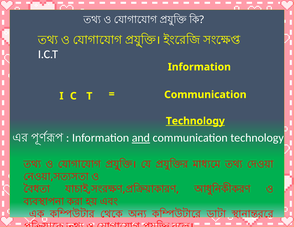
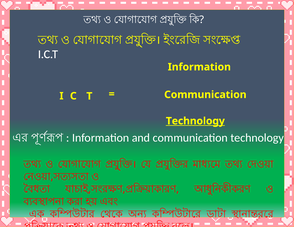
and underline: present -> none
